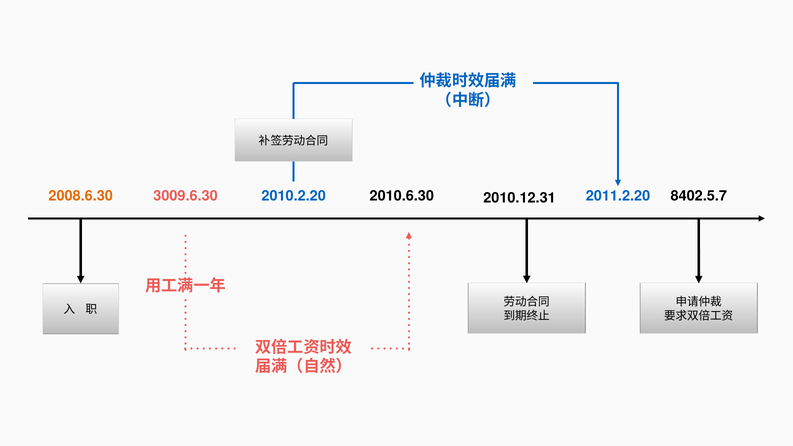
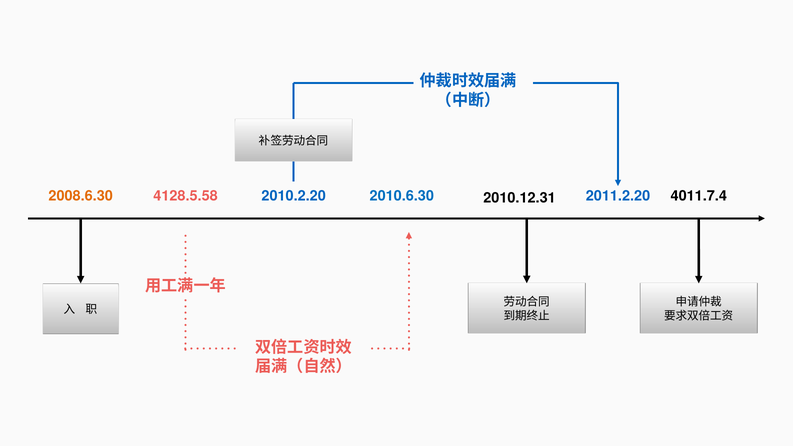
3009.6.30: 3009.6.30 -> 4128.5.58
2010.6.30 colour: black -> blue
8402.5.7: 8402.5.7 -> 4011.7.4
